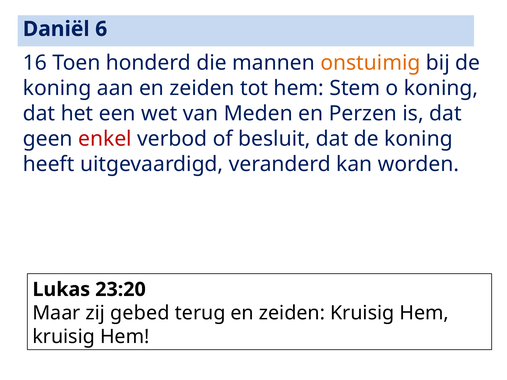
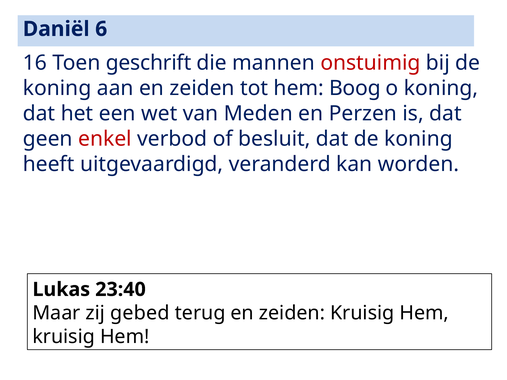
honderd: honderd -> geschrift
onstuimig colour: orange -> red
Stem: Stem -> Boog
23:20: 23:20 -> 23:40
